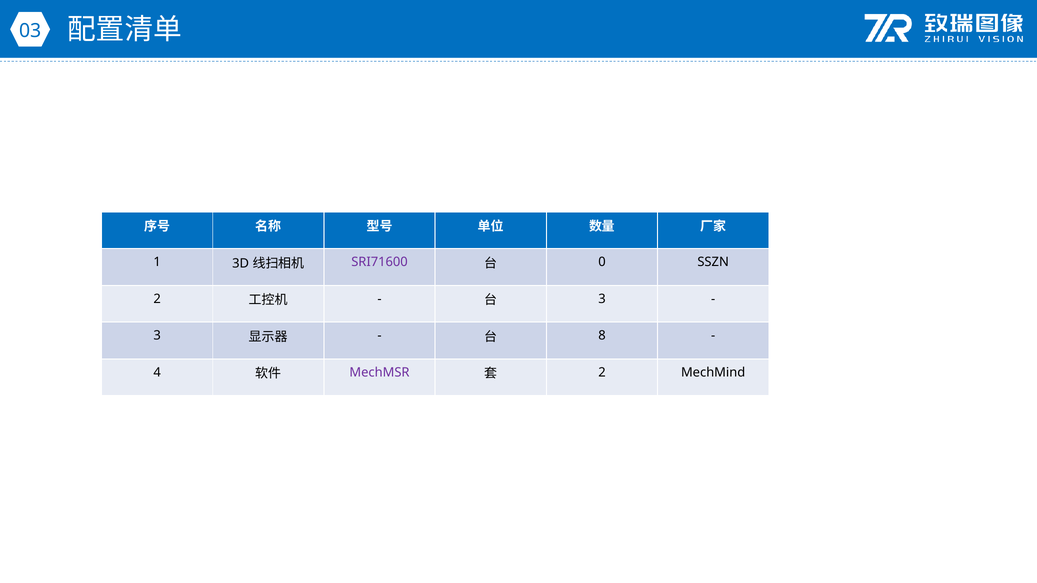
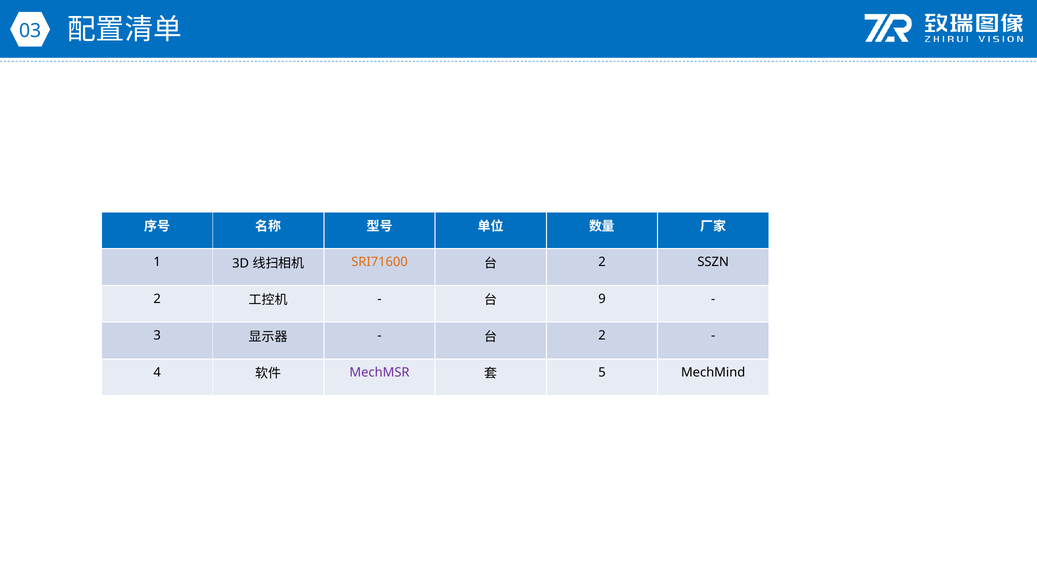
SRI71600 colour: purple -> orange
0 at (602, 262): 0 -> 2
3 at (602, 299): 3 -> 9
8 at (602, 336): 8 -> 2
2 at (602, 373): 2 -> 5
